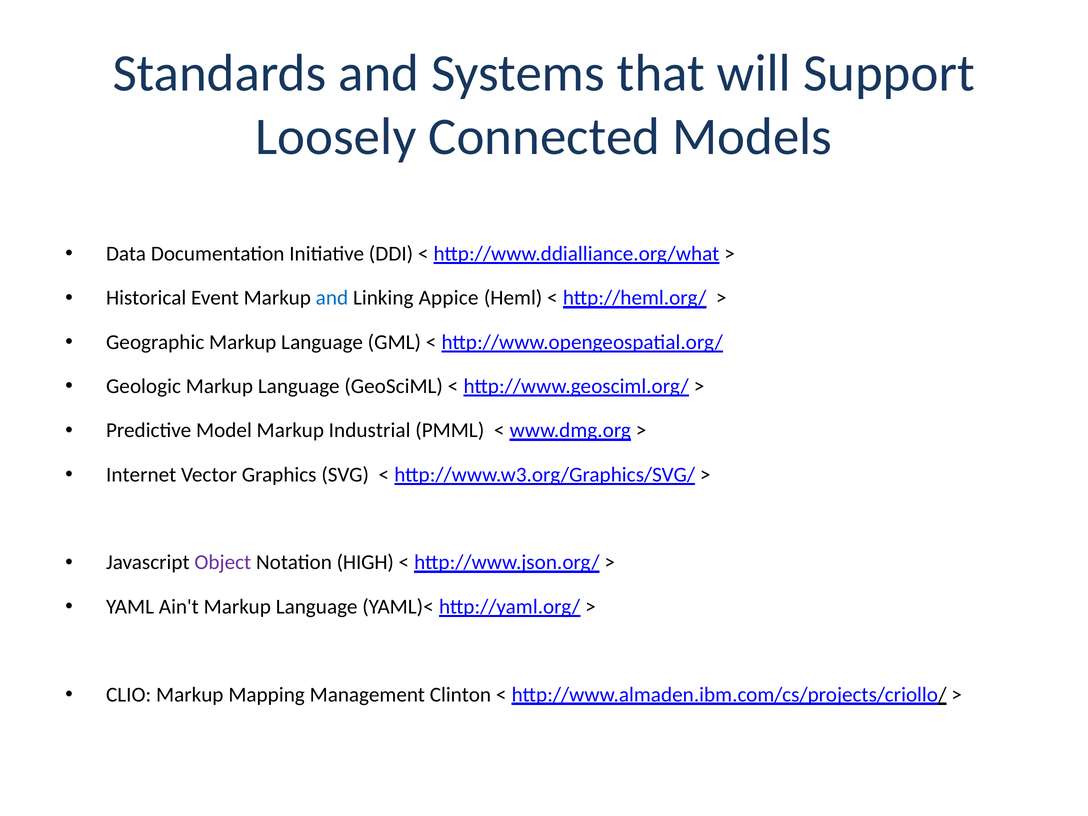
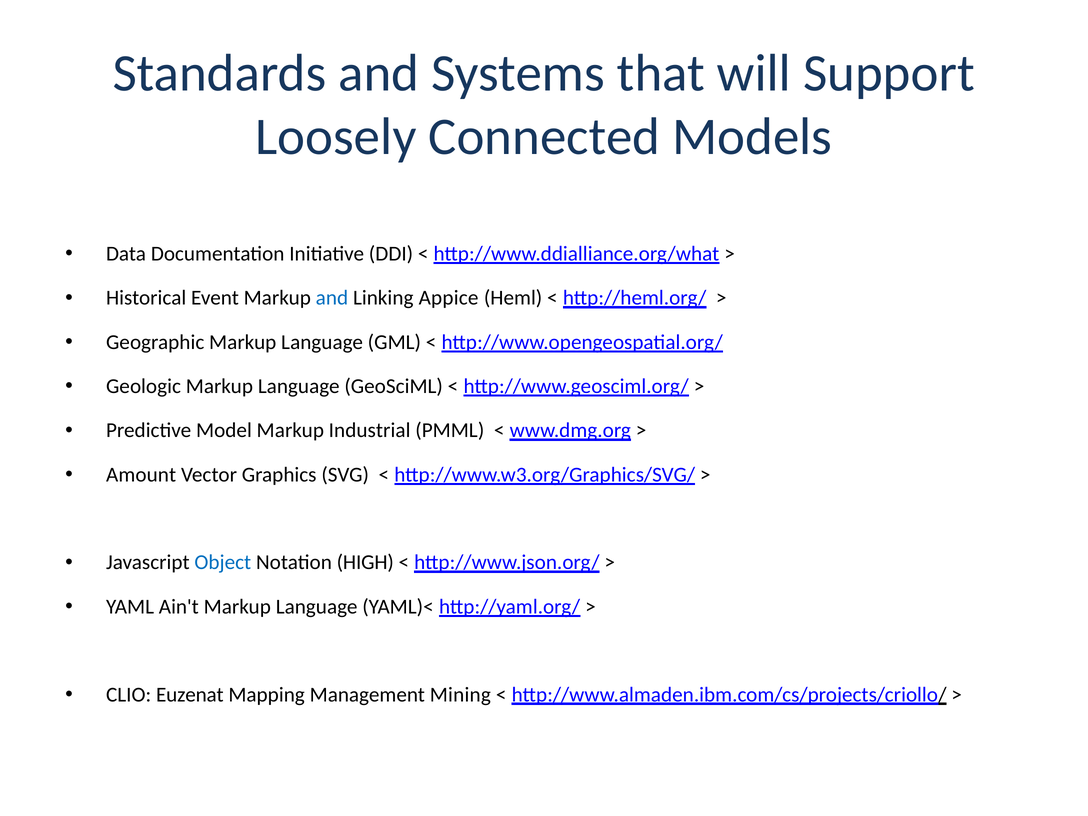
Internet: Internet -> Amount
Object colour: purple -> blue
CLIO Markup: Markup -> Euzenat
Clinton: Clinton -> Mining
